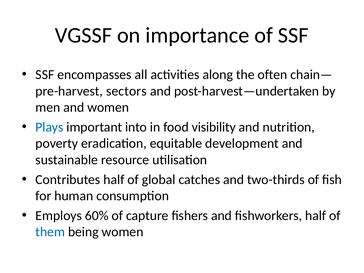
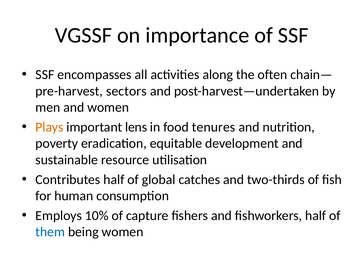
Plays colour: blue -> orange
into: into -> lens
visibility: visibility -> tenures
60%: 60% -> 10%
